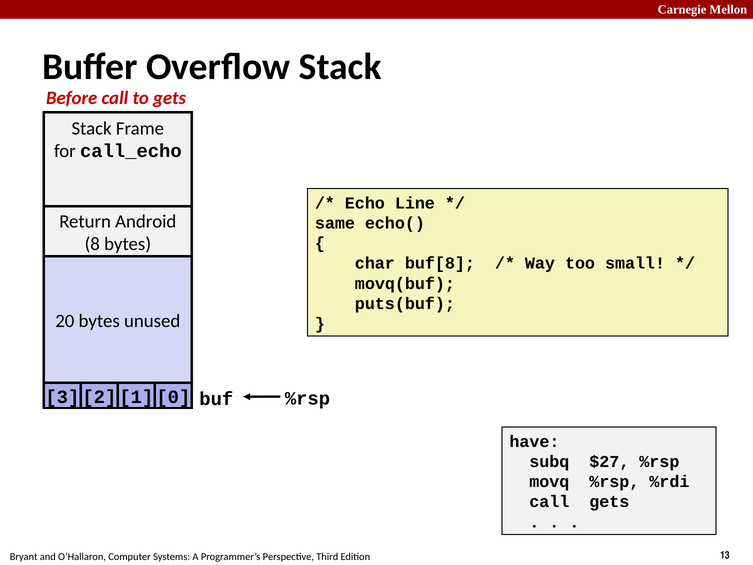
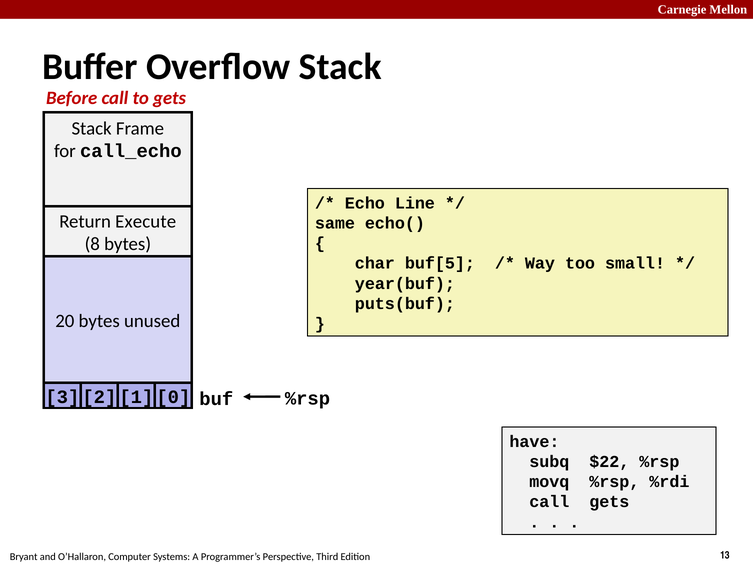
Android: Android -> Execute
buf[8: buf[8 -> buf[5
movq(buf: movq(buf -> year(buf
$27: $27 -> $22
